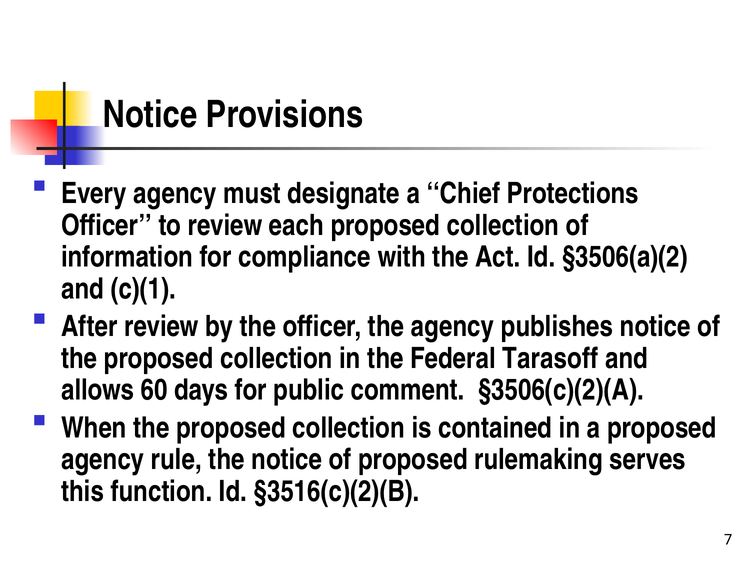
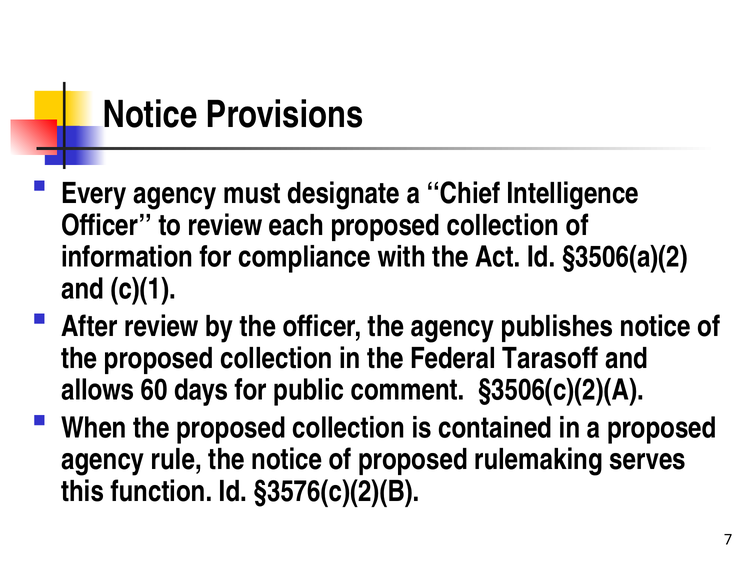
Protections: Protections -> Intelligence
§3516(c)(2)(B: §3516(c)(2)(B -> §3576(c)(2)(B
